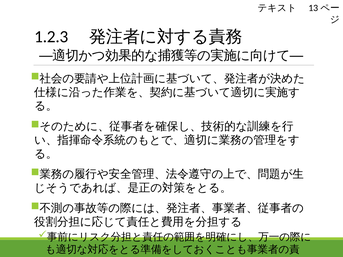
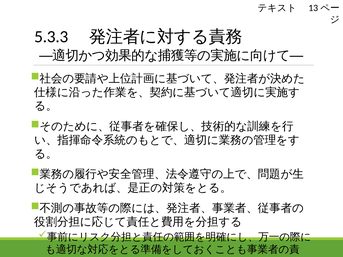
1.2.3: 1.2.3 -> 5.3.3
